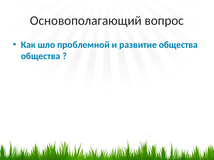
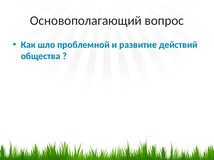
развитие общества: общества -> действий
